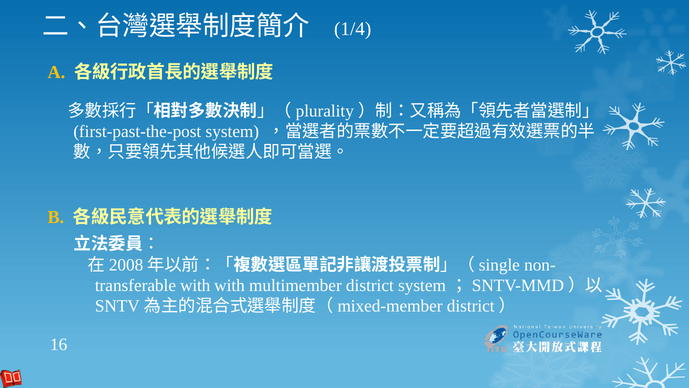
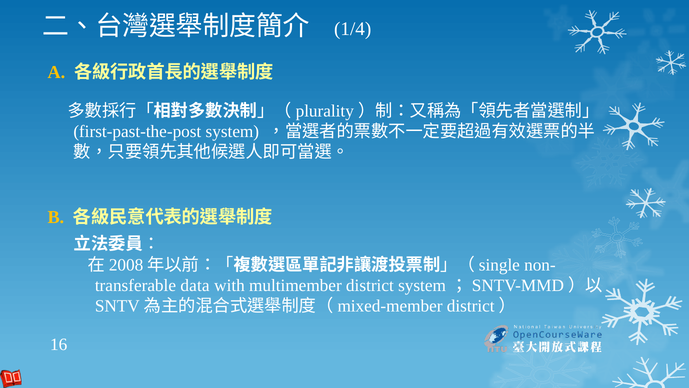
with at (195, 285): with -> data
